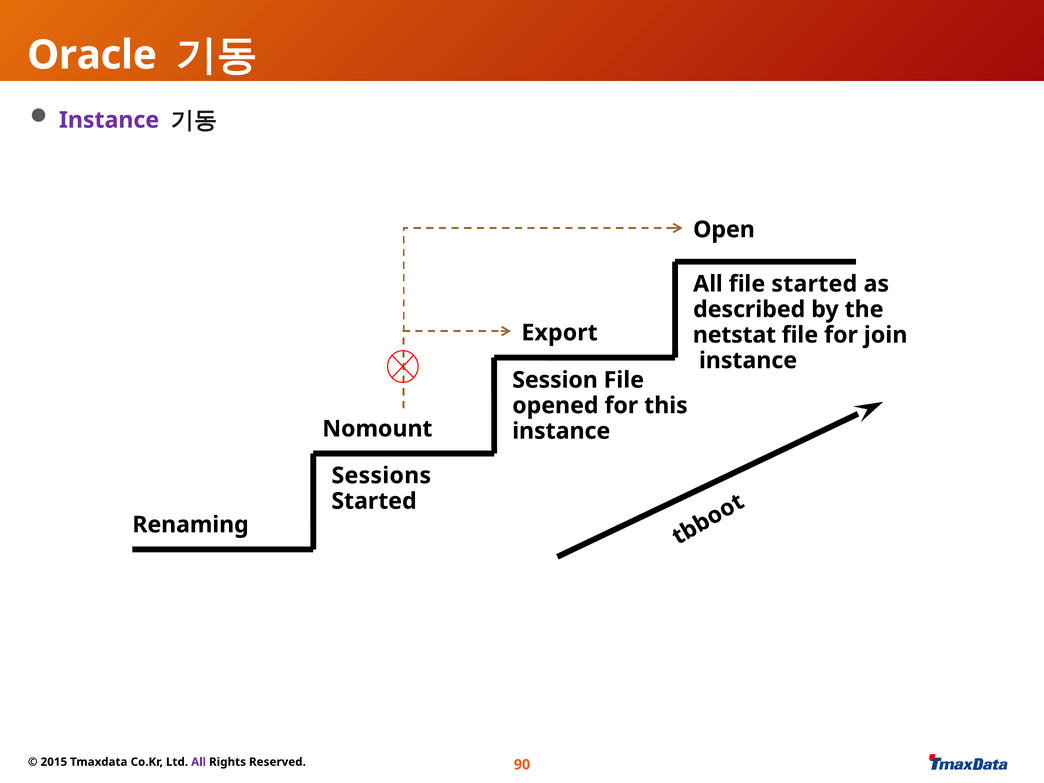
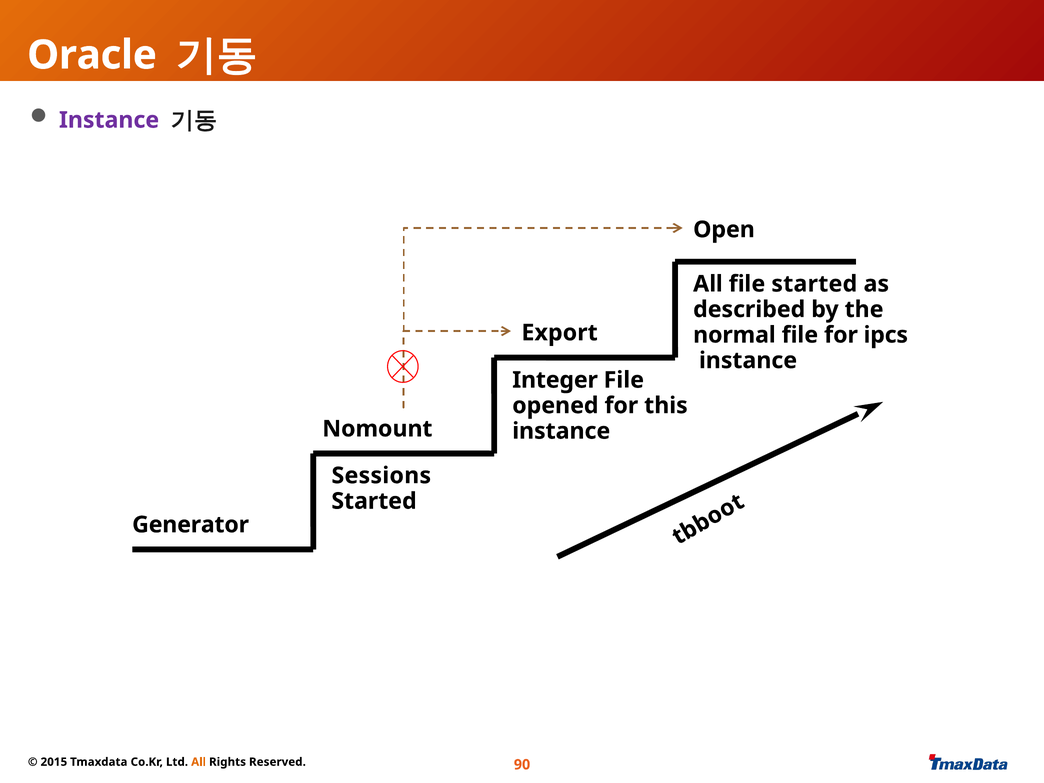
netstat: netstat -> normal
join: join -> ipcs
Session: Session -> Integer
Renaming: Renaming -> Generator
All at (199, 762) colour: purple -> orange
